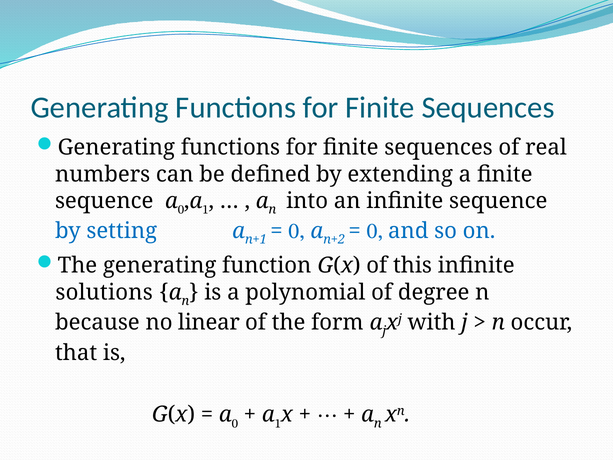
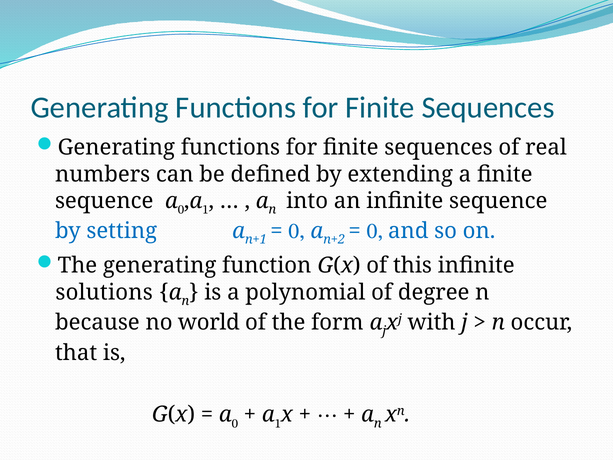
linear: linear -> world
